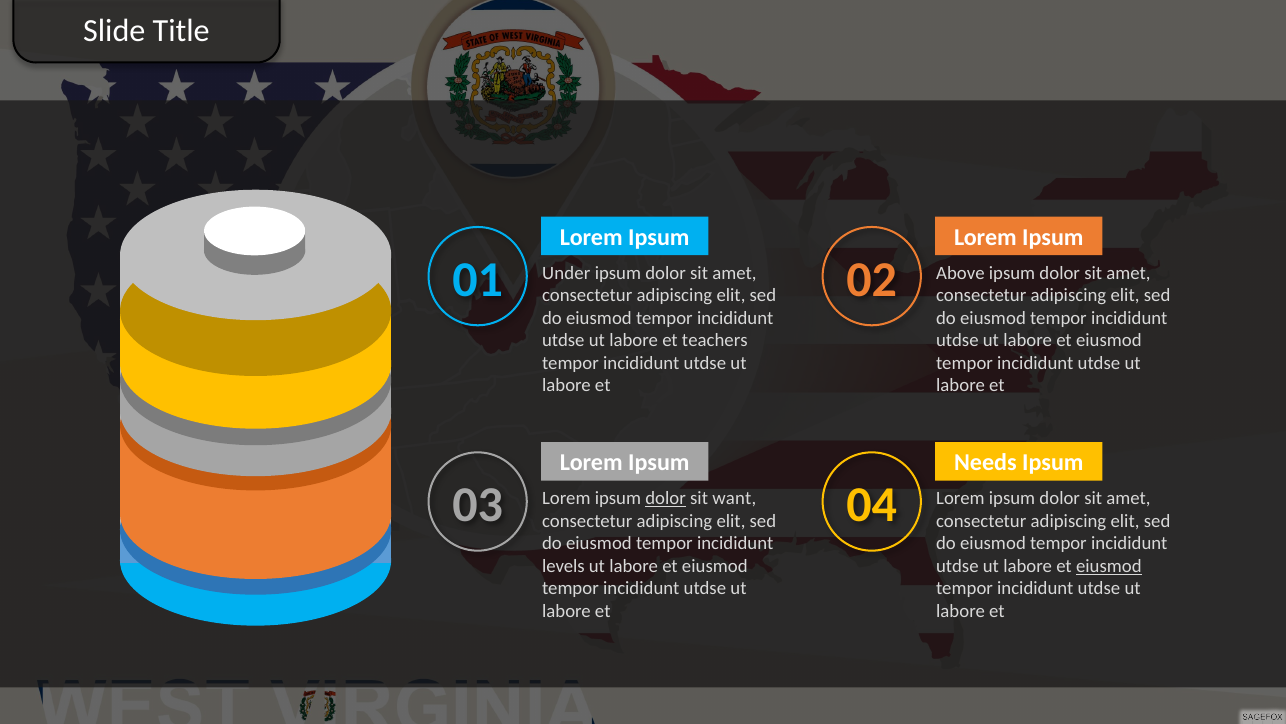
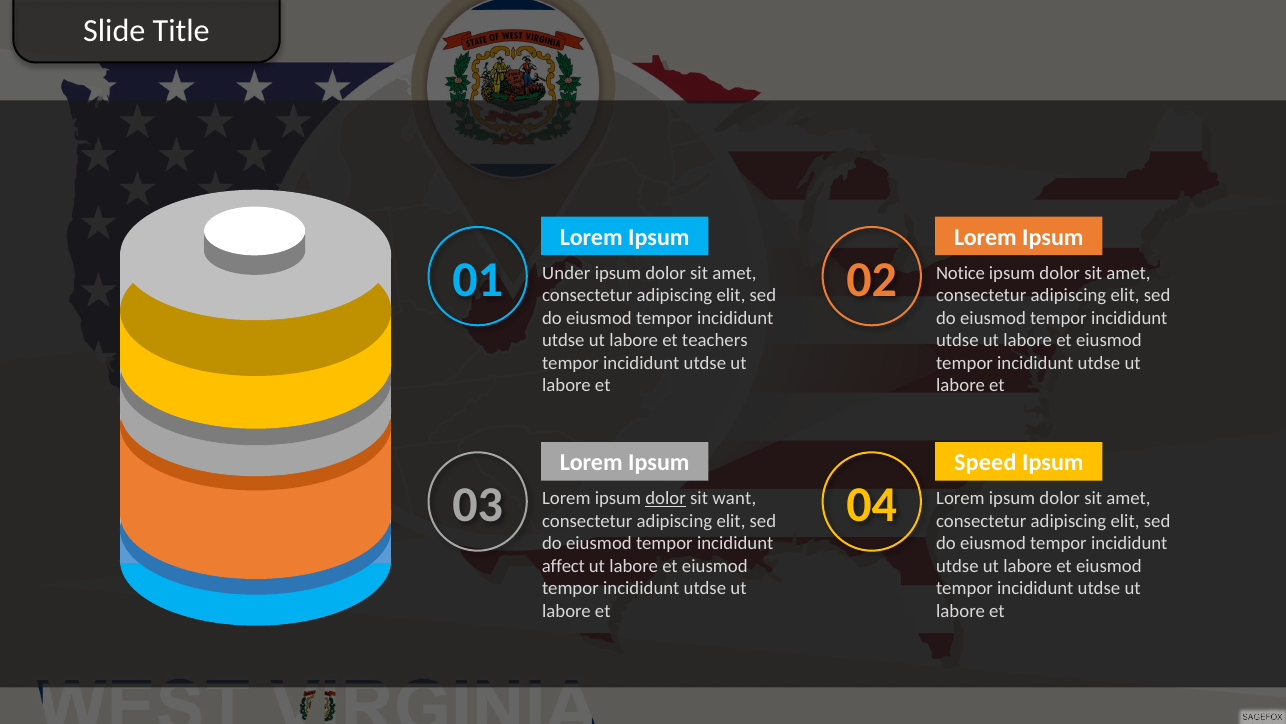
Above: Above -> Notice
Needs: Needs -> Speed
levels: levels -> affect
eiusmod at (1109, 566) underline: present -> none
